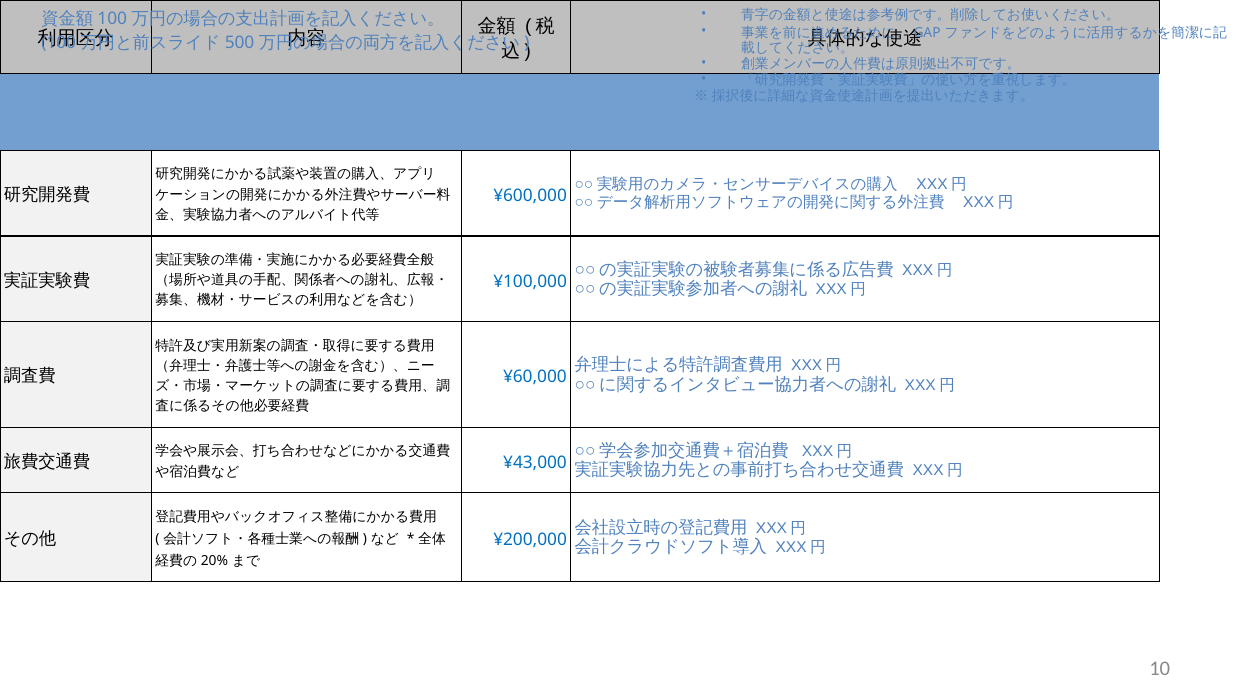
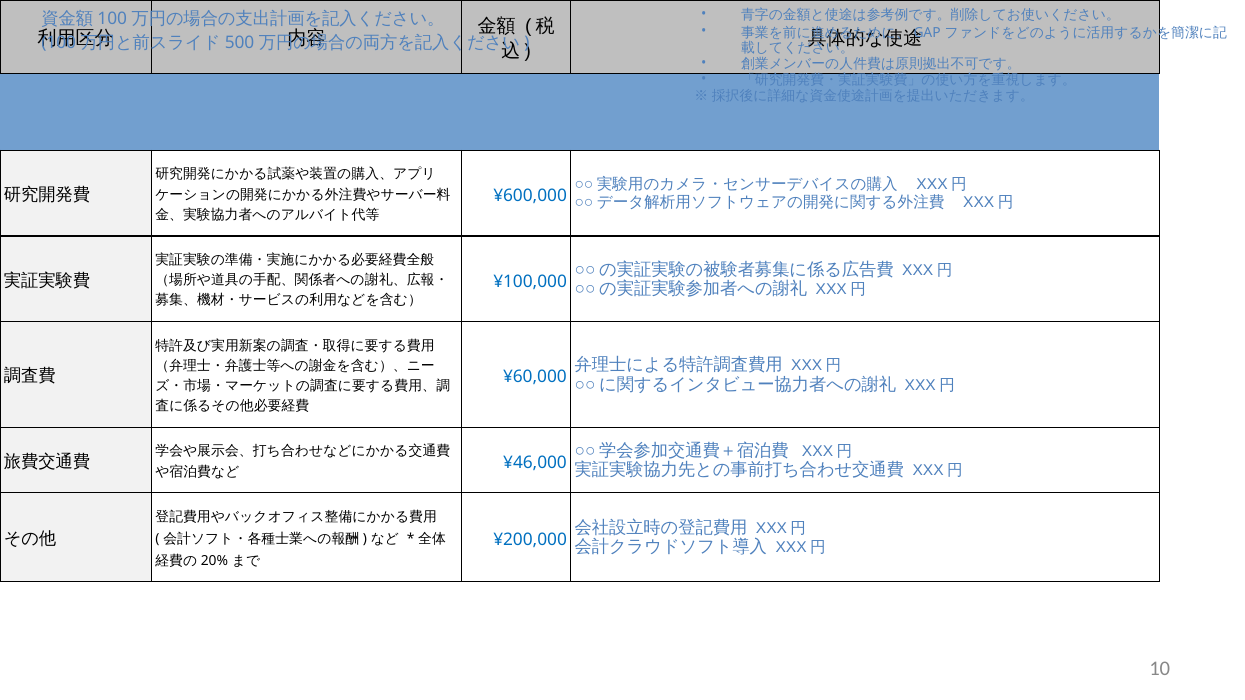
¥43,000: ¥43,000 -> ¥46,000
